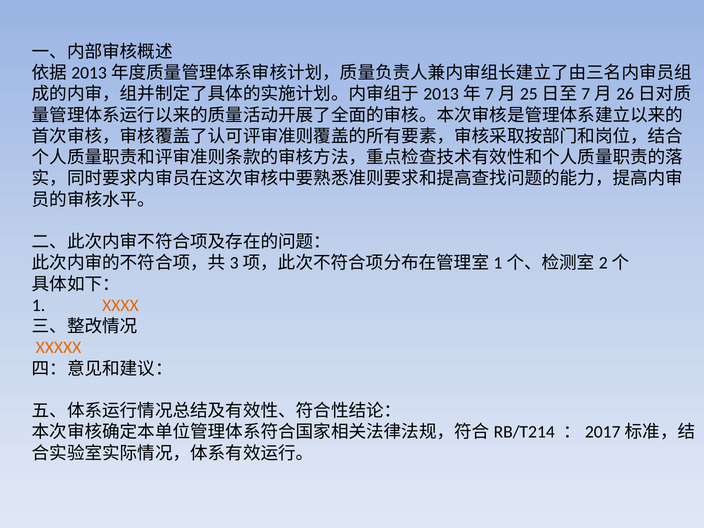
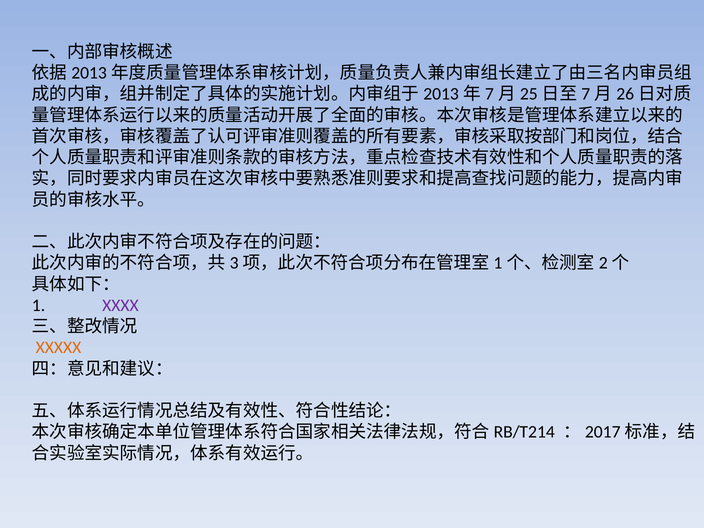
XXXX colour: orange -> purple
